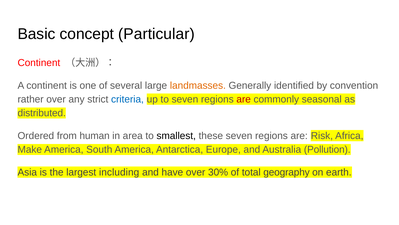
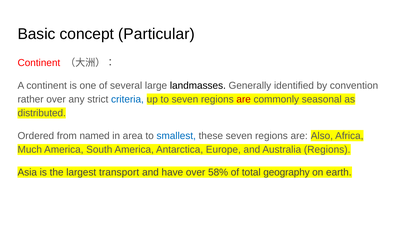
landmasses colour: orange -> black
human: human -> named
smallest colour: black -> blue
Risk: Risk -> Also
Make: Make -> Much
Australia Pollution: Pollution -> Regions
including: including -> transport
30%: 30% -> 58%
